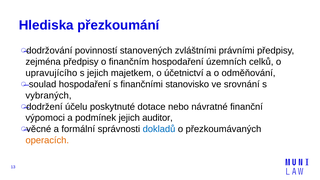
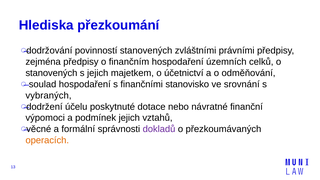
upravujícího at (51, 73): upravujícího -> stanovených
auditor: auditor -> vztahů
dokladů colour: blue -> purple
